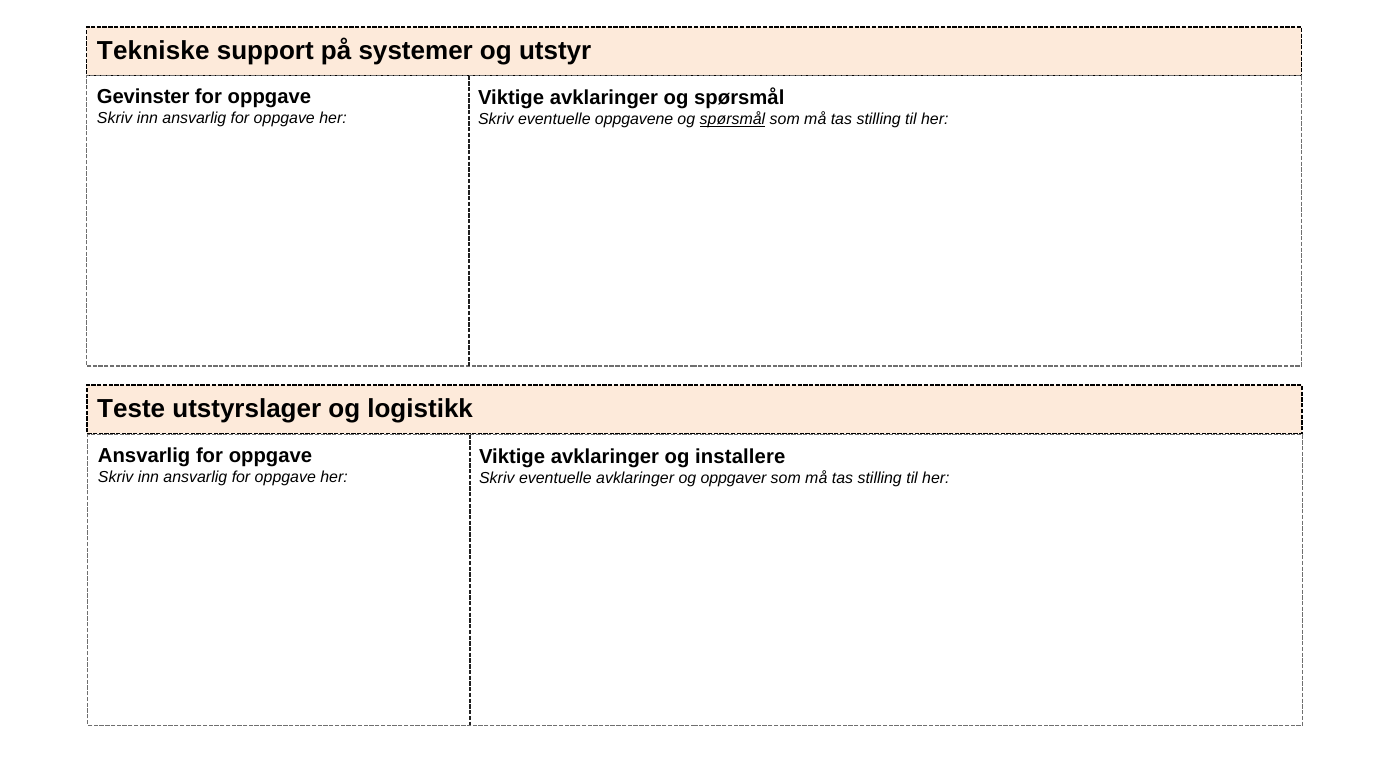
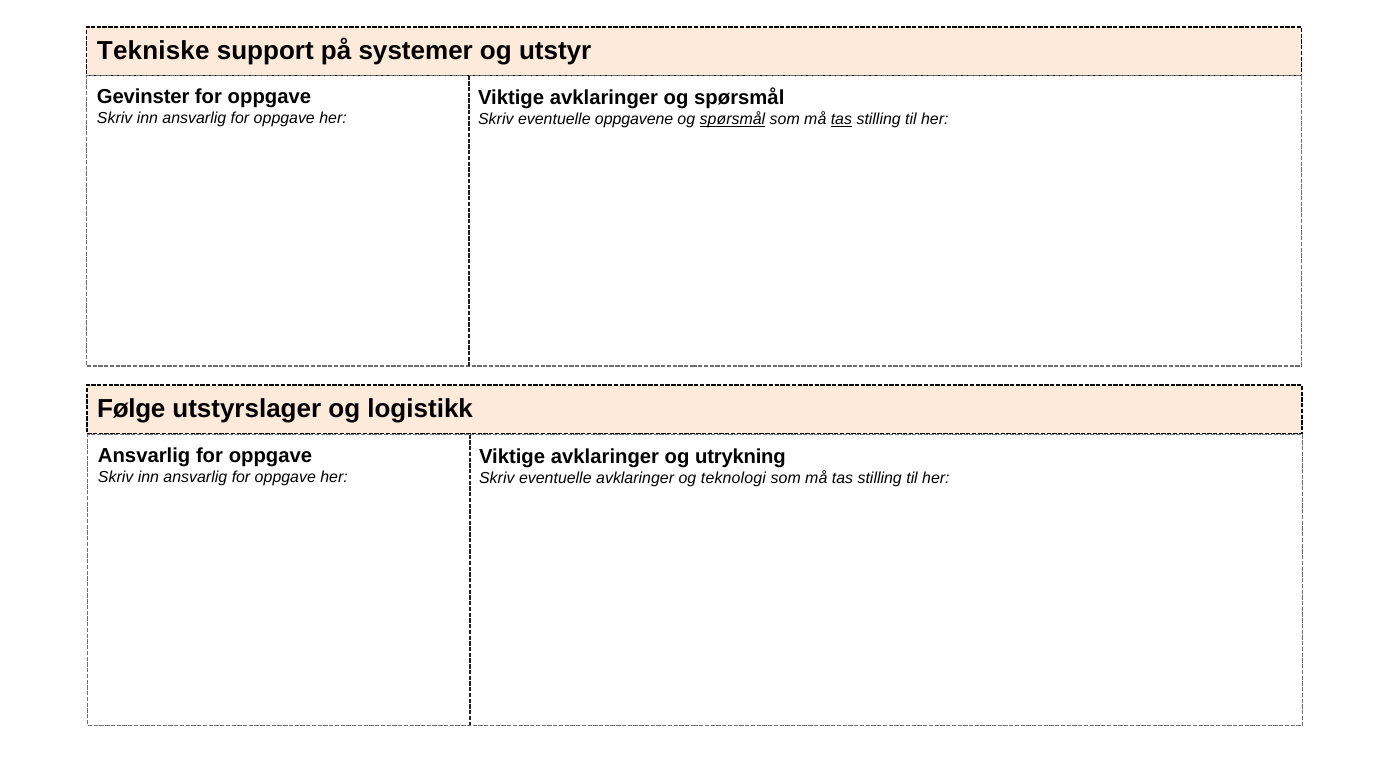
tas at (841, 119) underline: none -> present
Teste: Teste -> Følge
installere: installere -> utrykning
oppgaver: oppgaver -> teknologi
